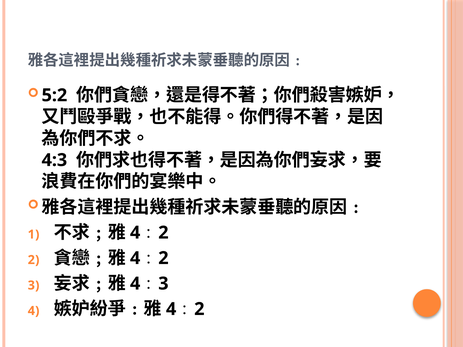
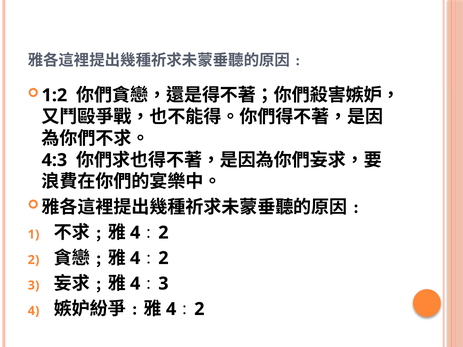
5:2: 5:2 -> 1:2
